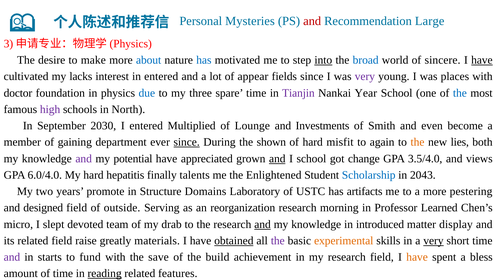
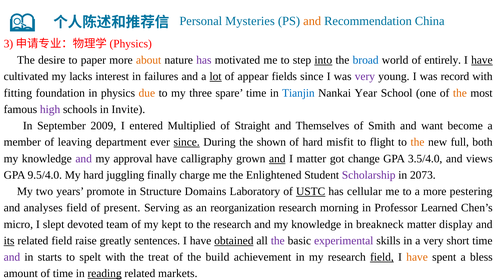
and at (312, 21) colour: red -> orange
Large: Large -> China
make: make -> paper
about colour: blue -> orange
has at (204, 60) colour: blue -> purple
sincere: sincere -> entirely
in entered: entered -> failures
lot underline: none -> present
places: places -> record
doctor: doctor -> fitting
due colour: blue -> orange
Tianjin colour: purple -> blue
the at (460, 93) colour: blue -> orange
North: North -> Invite
2030: 2030 -> 2009
Lounge: Lounge -> Straight
Investments: Investments -> Themselves
even: even -> want
gaining: gaining -> leaving
again: again -> flight
lies: lies -> full
potential: potential -> approval
appreciated: appreciated -> calligraphy
I school: school -> matter
6.0/4.0: 6.0/4.0 -> 9.5/4.0
hepatitis: hepatitis -> juggling
talents: talents -> charge
Scholarship colour: blue -> purple
2043: 2043 -> 2073
USTC underline: none -> present
artifacts: artifacts -> cellular
designed: designed -> analyses
outside: outside -> present
drab: drab -> kept
and at (263, 224) underline: present -> none
introduced: introduced -> breakneck
its underline: none -> present
materials: materials -> sentences
experimental colour: orange -> purple
very at (433, 240) underline: present -> none
fund: fund -> spelt
save: save -> treat
field at (382, 257) underline: none -> present
features: features -> markets
